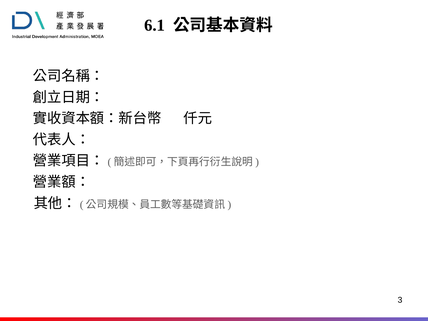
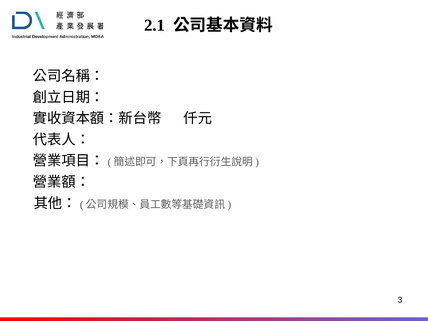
6.1: 6.1 -> 2.1
